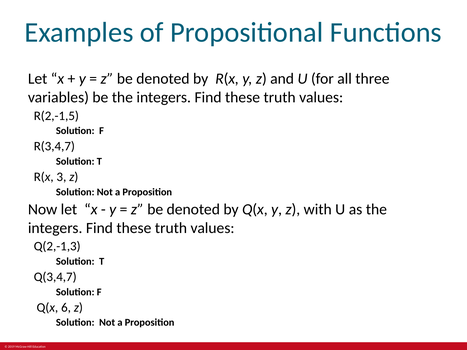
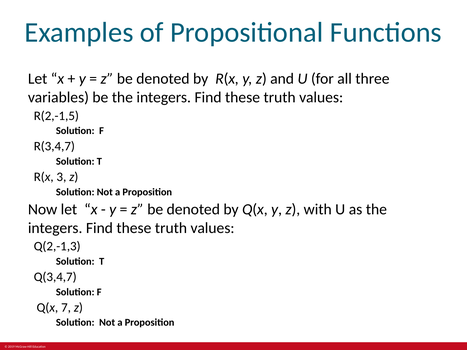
6: 6 -> 7
